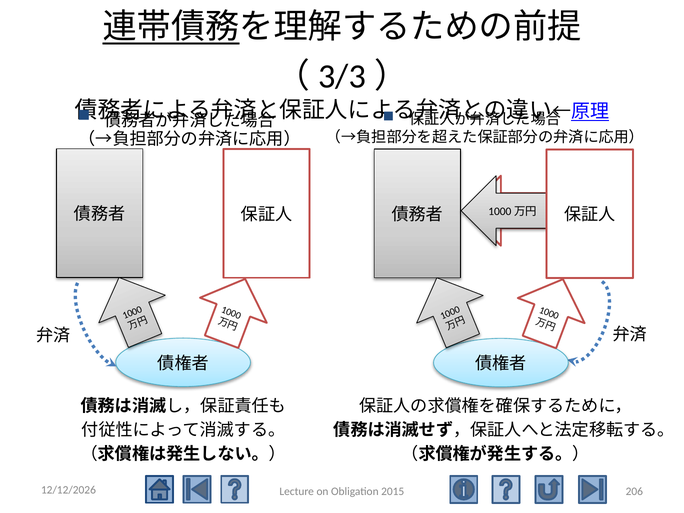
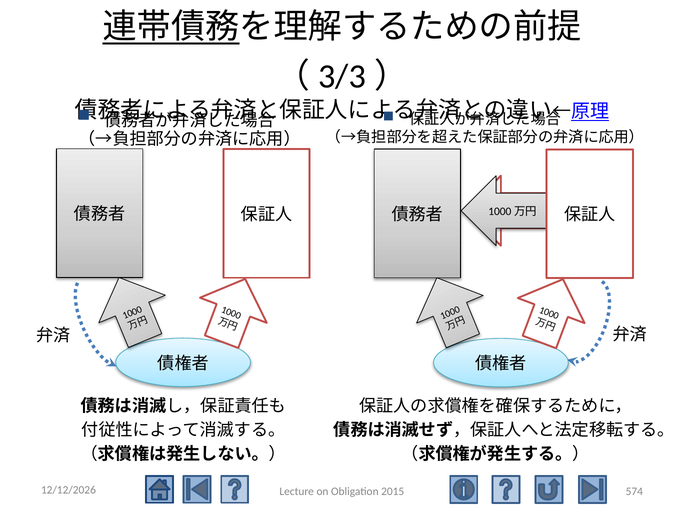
206: 206 -> 574
